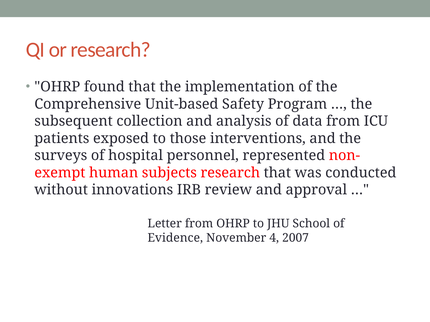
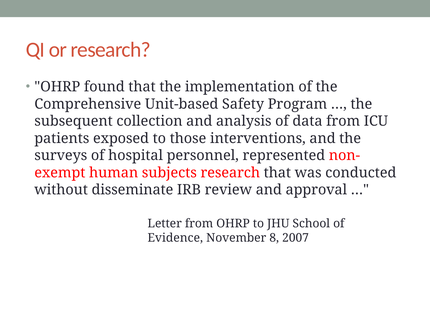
innovations: innovations -> disseminate
4: 4 -> 8
